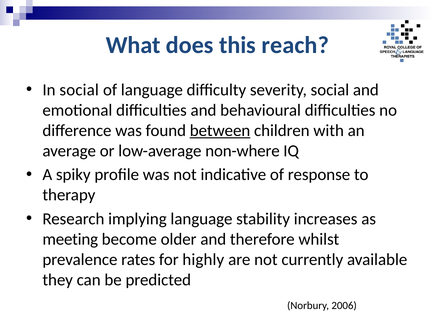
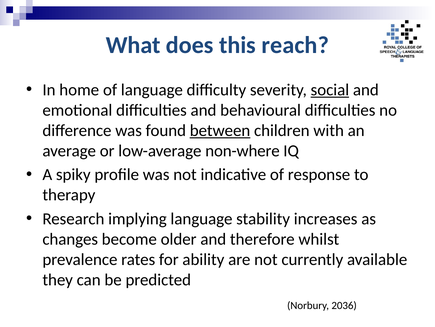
In social: social -> home
social at (330, 90) underline: none -> present
meeting: meeting -> changes
highly: highly -> ability
2006: 2006 -> 2036
